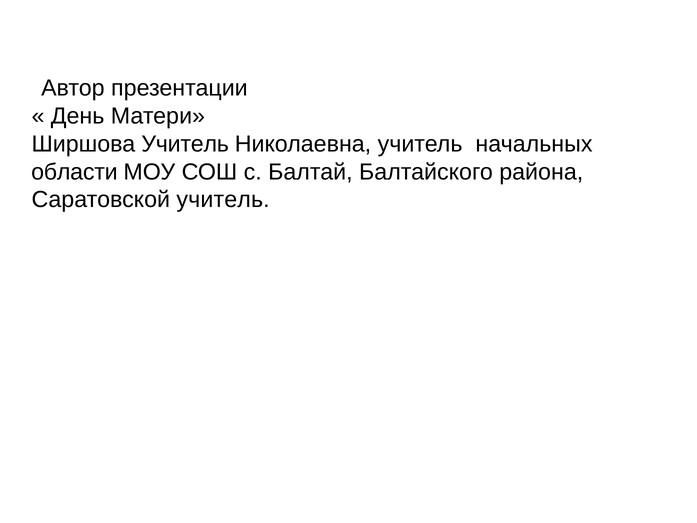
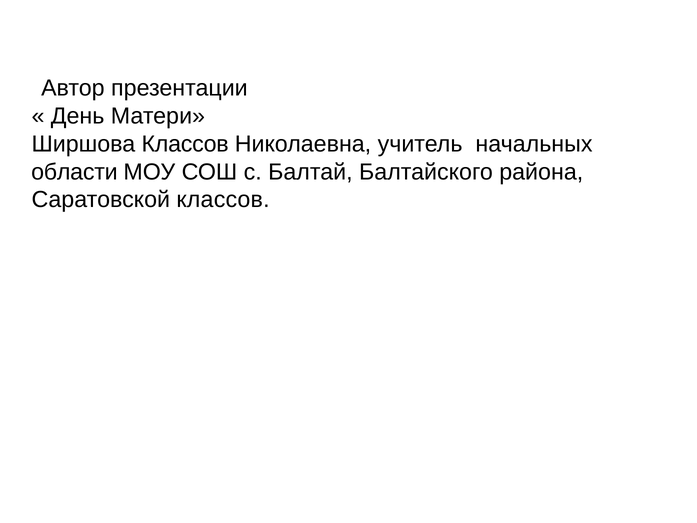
Ширшова Учитель: Учитель -> Классов
Саратовской учитель: учитель -> классов
